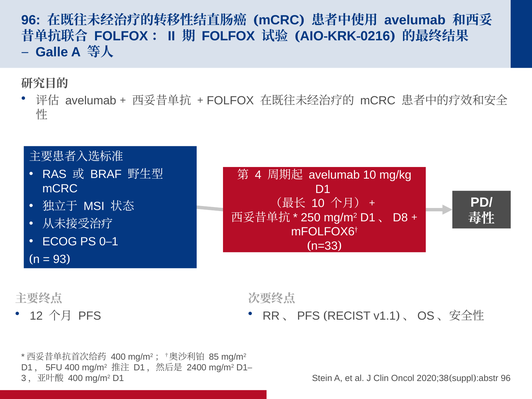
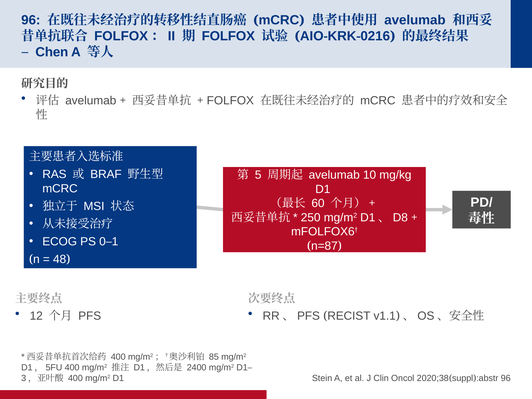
Galle: Galle -> Chen
4: 4 -> 5
10 at (318, 203): 10 -> 60
n=33: n=33 -> n=87
93: 93 -> 48
